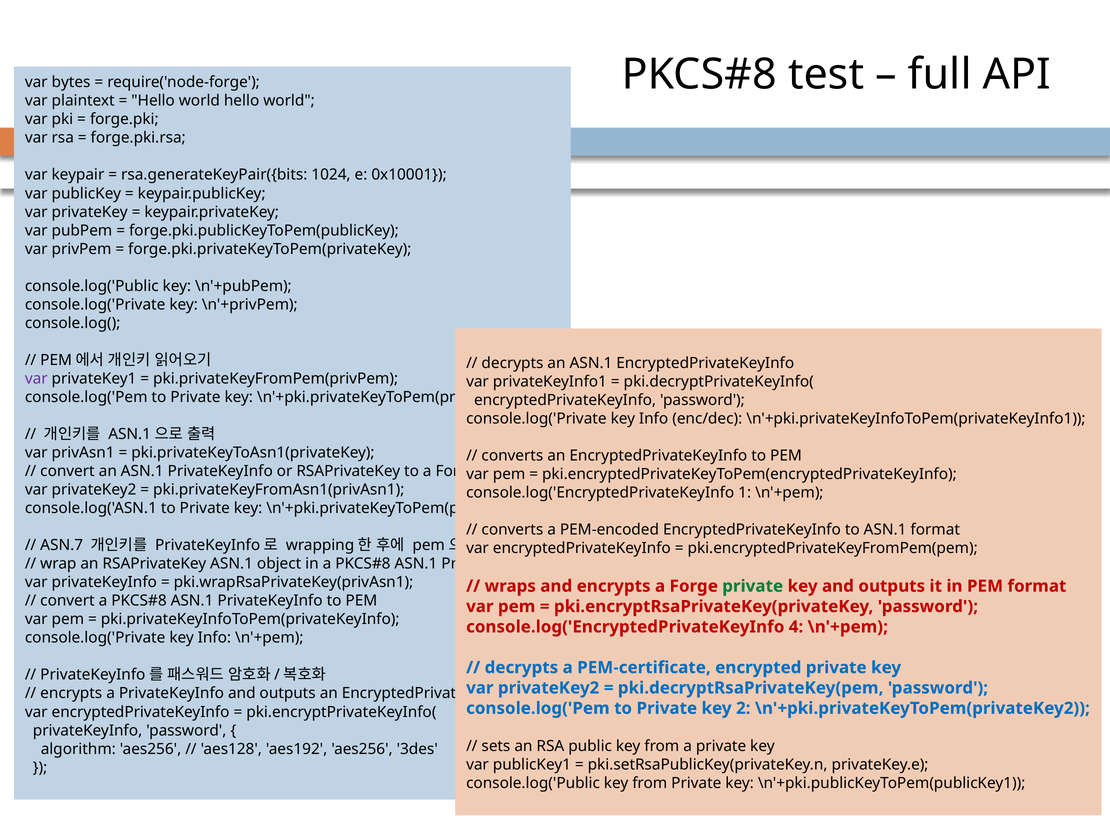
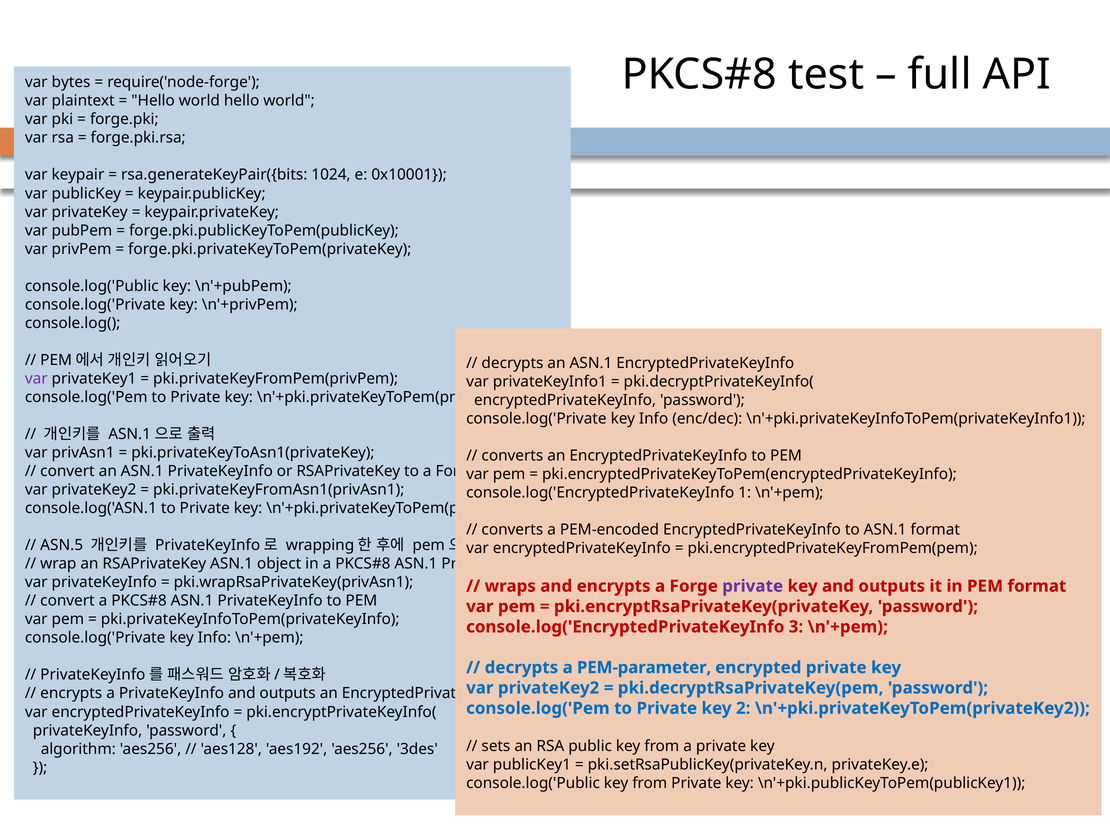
ASN.7: ASN.7 -> ASN.5
private at (753, 587) colour: green -> purple
4: 4 -> 3
PEM-certificate: PEM-certificate -> PEM-parameter
